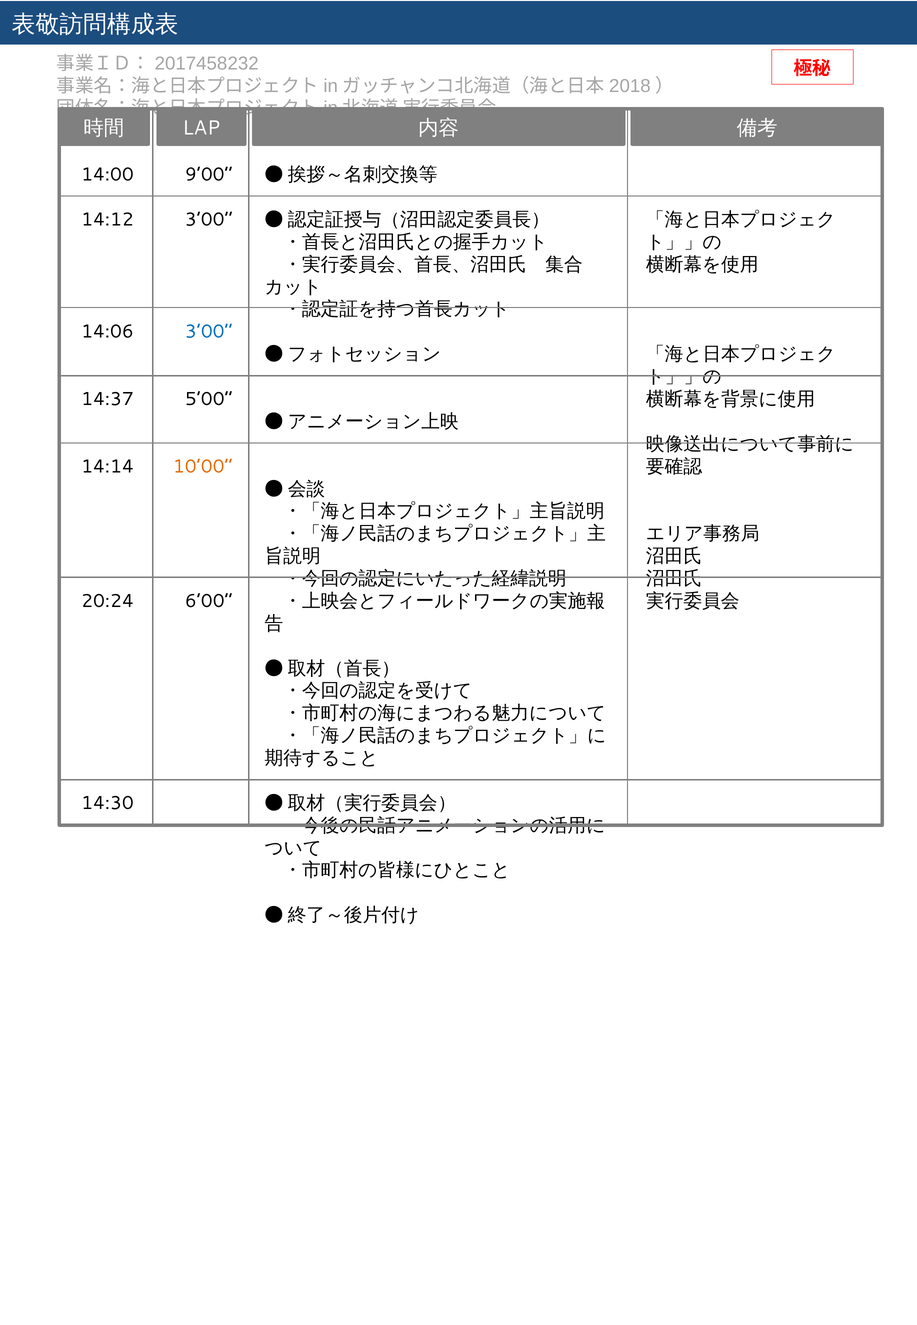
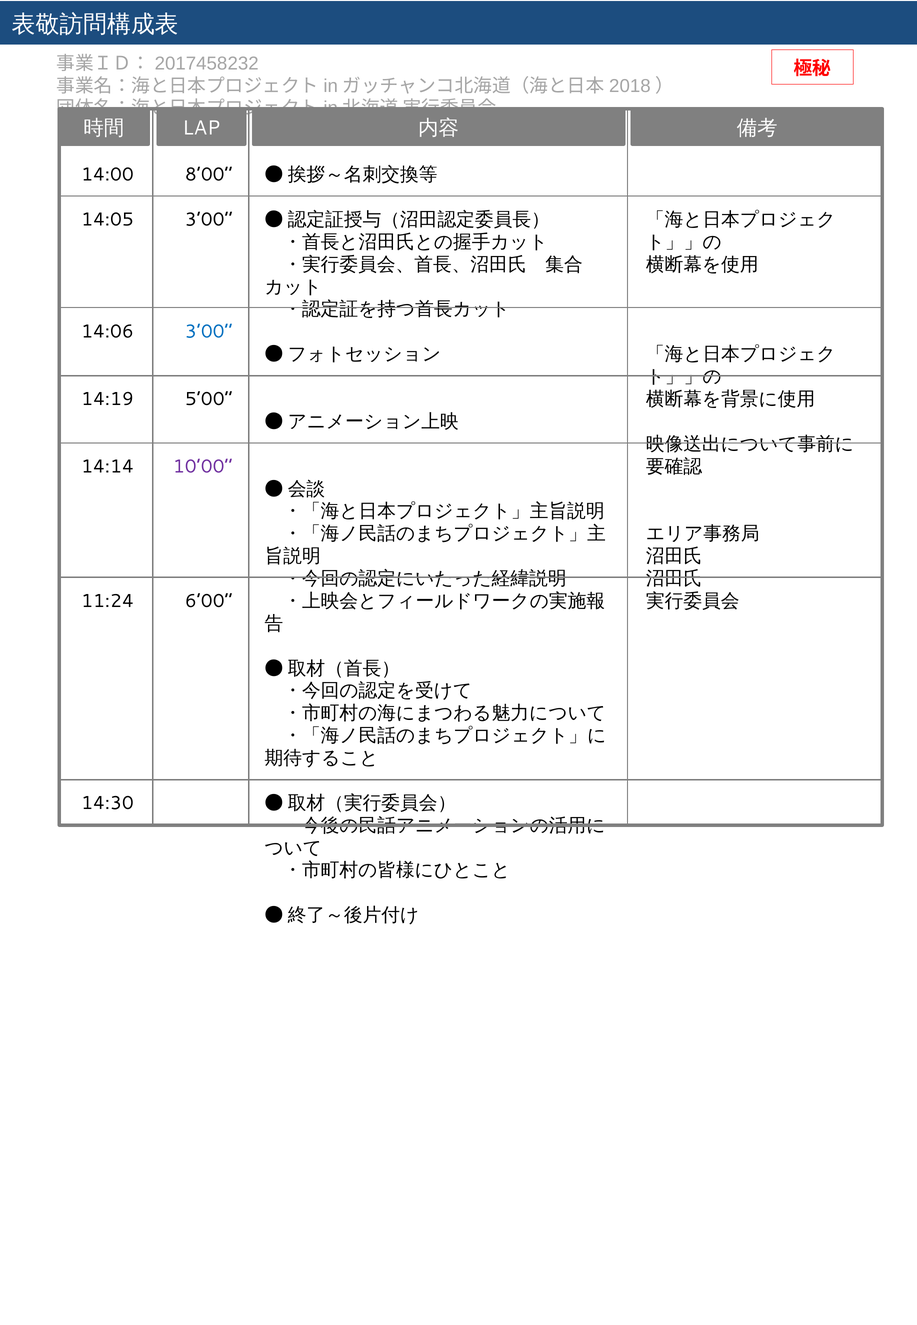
9’00: 9’00 -> 8’00
14:12: 14:12 -> 14:05
14:37: 14:37 -> 14:19
10’00 colour: orange -> purple
20:24: 20:24 -> 11:24
